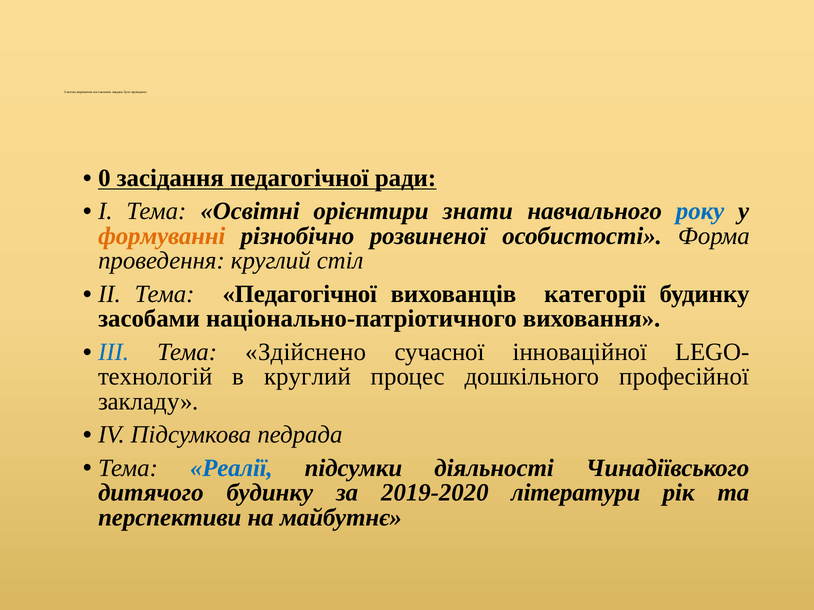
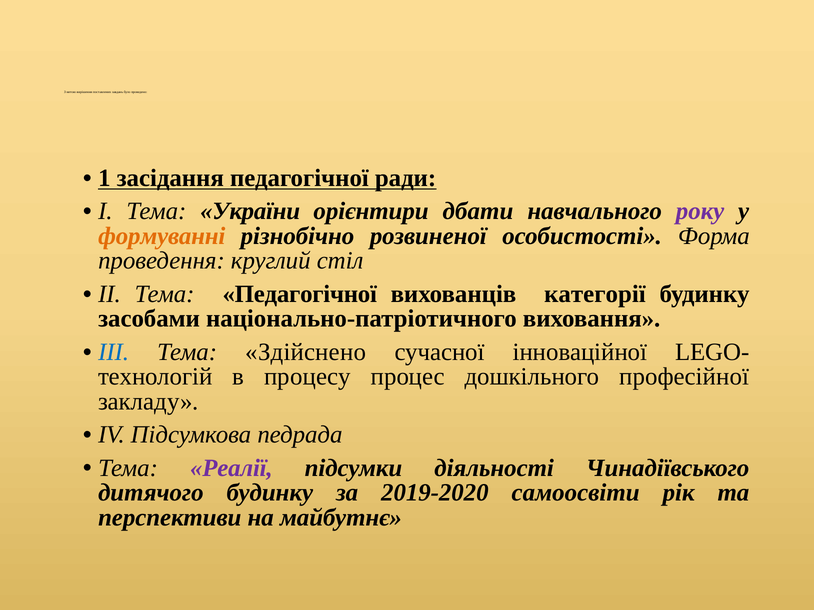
0: 0 -> 1
Освітні: Освітні -> України
знати: знати -> дбати
року colour: blue -> purple
в круглий: круглий -> процесу
Реалії colour: blue -> purple
літератури: літератури -> самоосвіти
